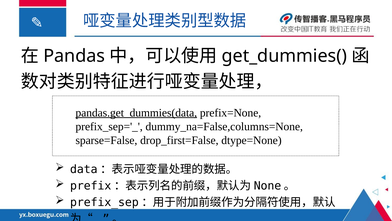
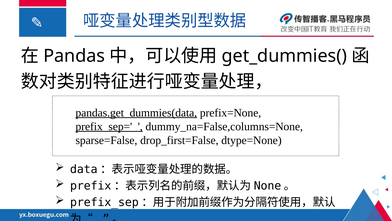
prefix_sep='_ underline: none -> present
